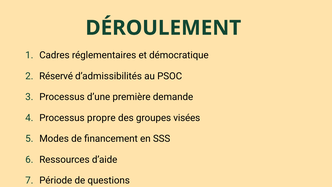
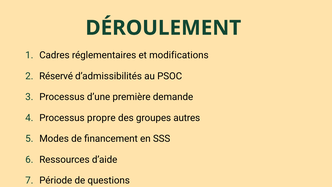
démocratique: démocratique -> modifications
visées: visées -> autres
